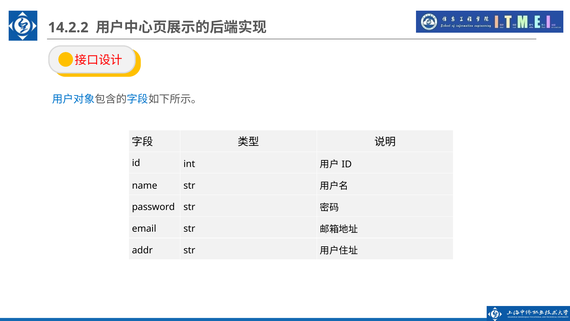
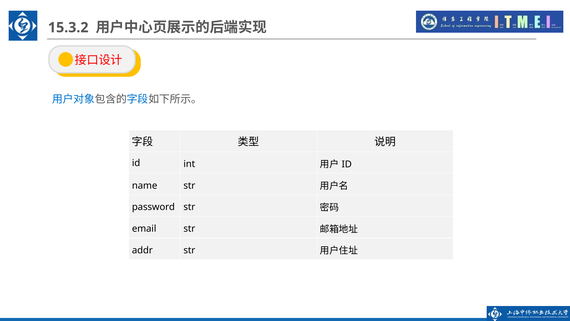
14.2.2: 14.2.2 -> 15.3.2
